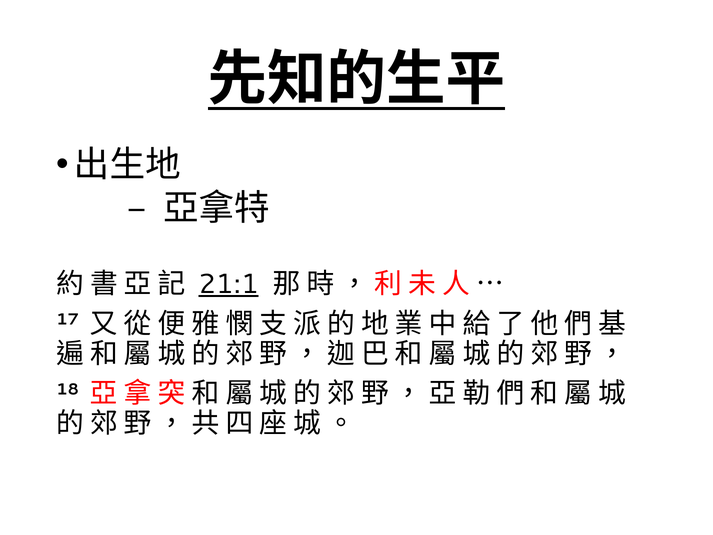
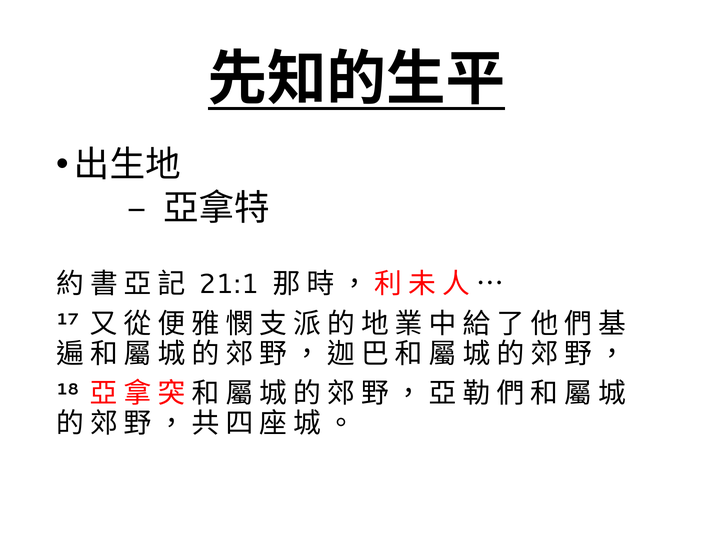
21:1 underline: present -> none
